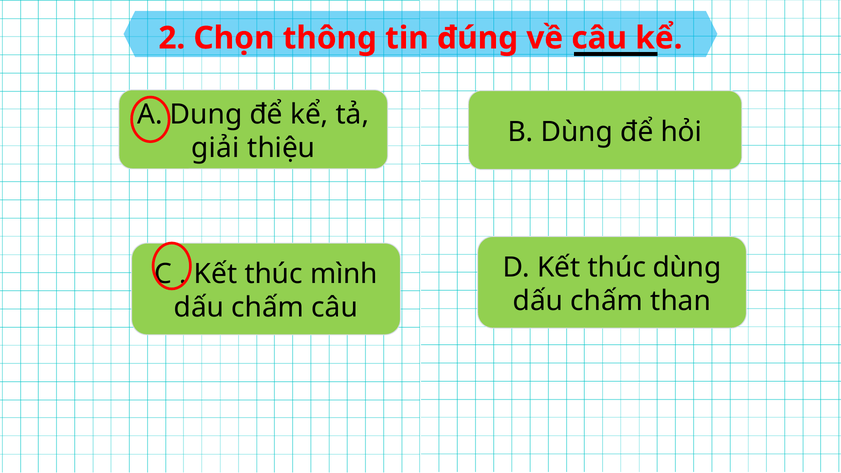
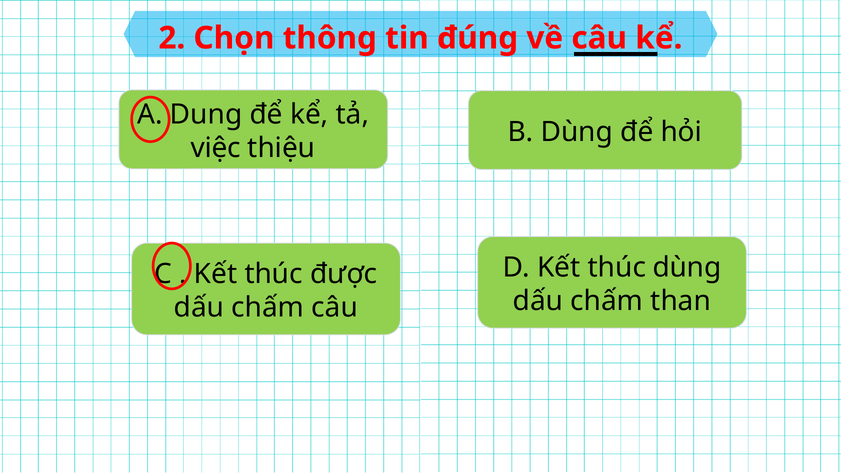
giải: giải -> việc
mình: mình -> được
